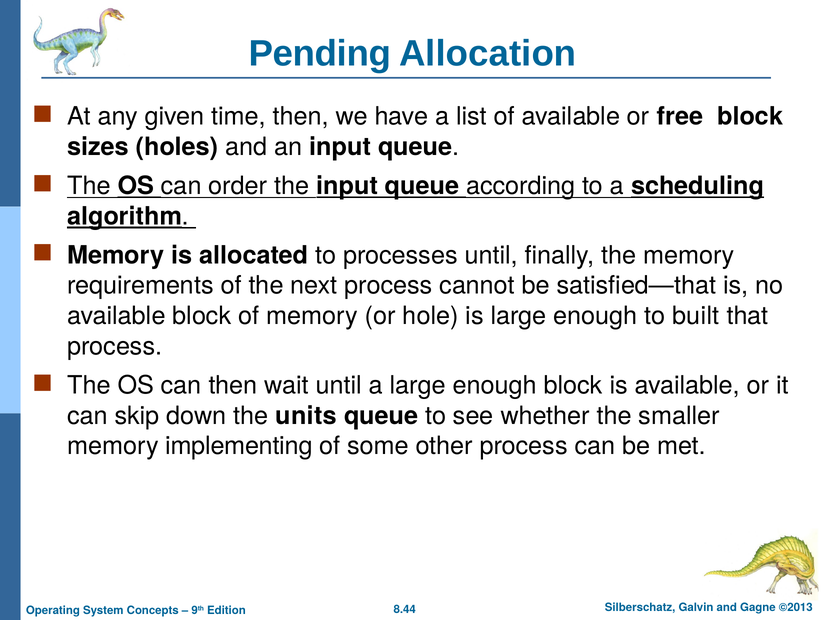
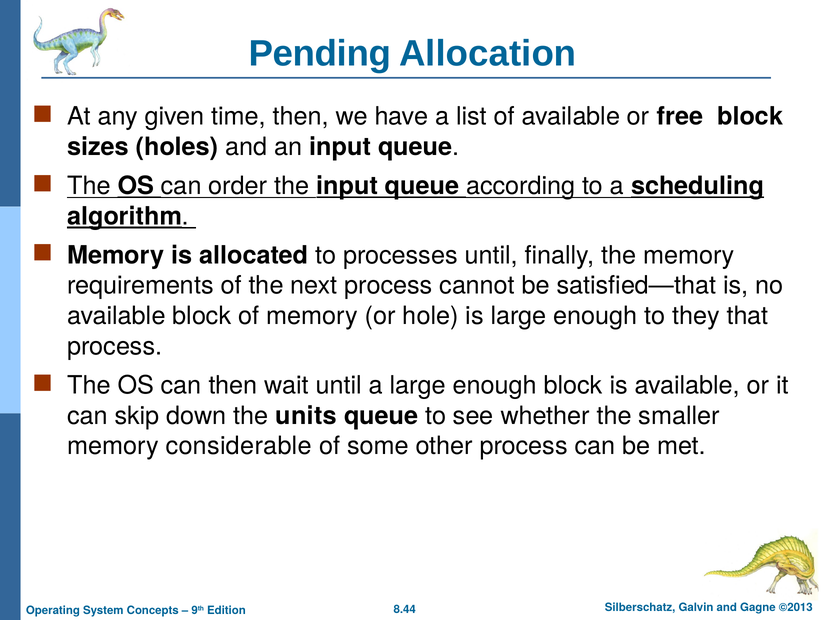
built: built -> they
implementing: implementing -> considerable
